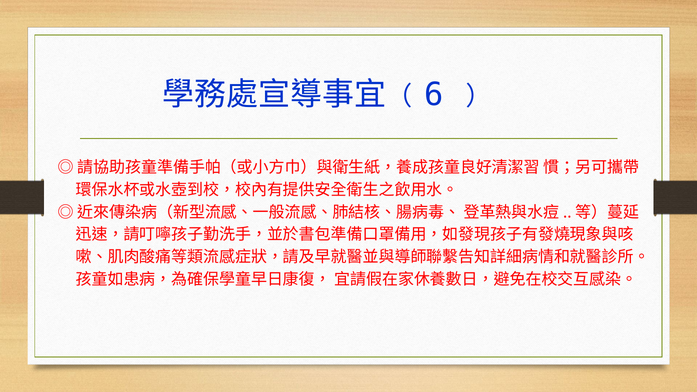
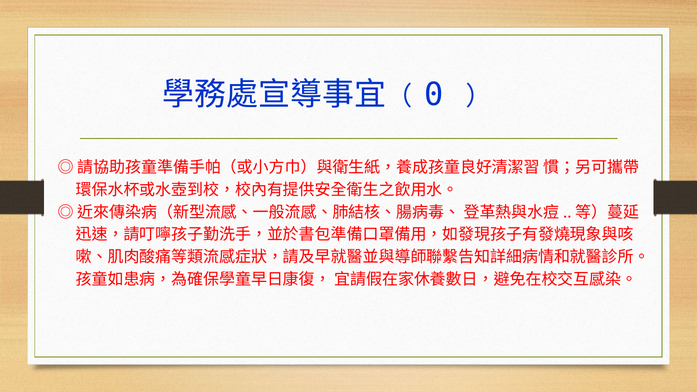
6: 6 -> 0
